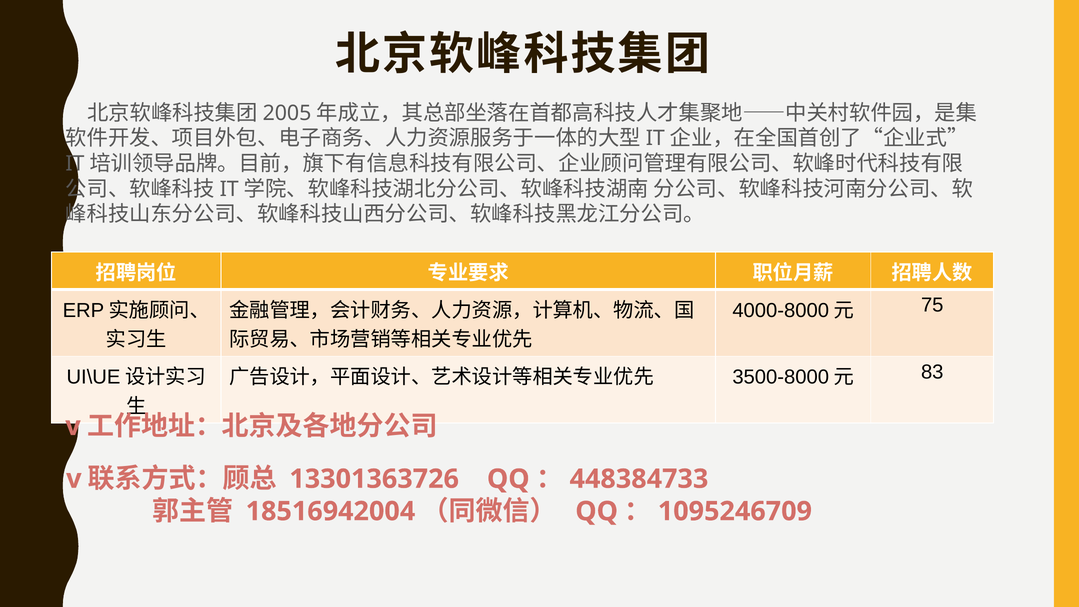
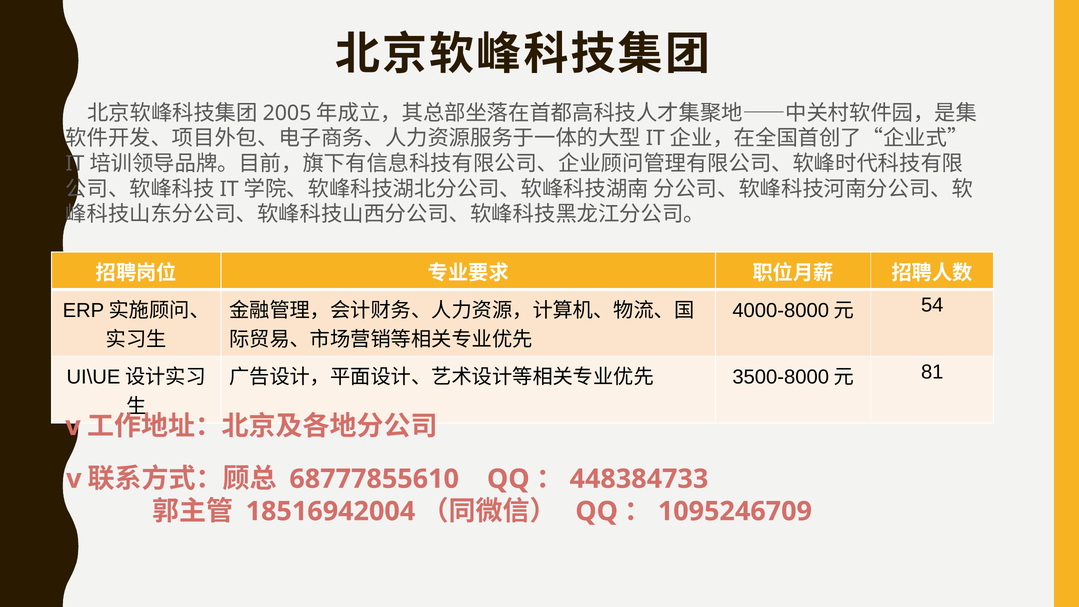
75: 75 -> 54
83: 83 -> 81
13301363726: 13301363726 -> 68777855610
